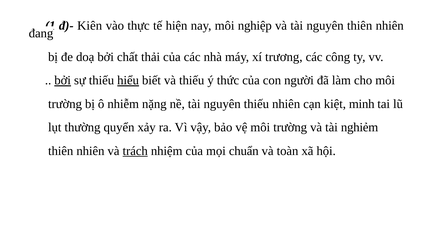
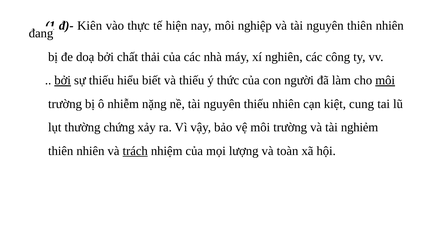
trương: trương -> nghiên
hiểu underline: present -> none
môi at (385, 80) underline: none -> present
minh: minh -> cung
quyển: quyển -> chứng
chuẩn: chuẩn -> lượng
